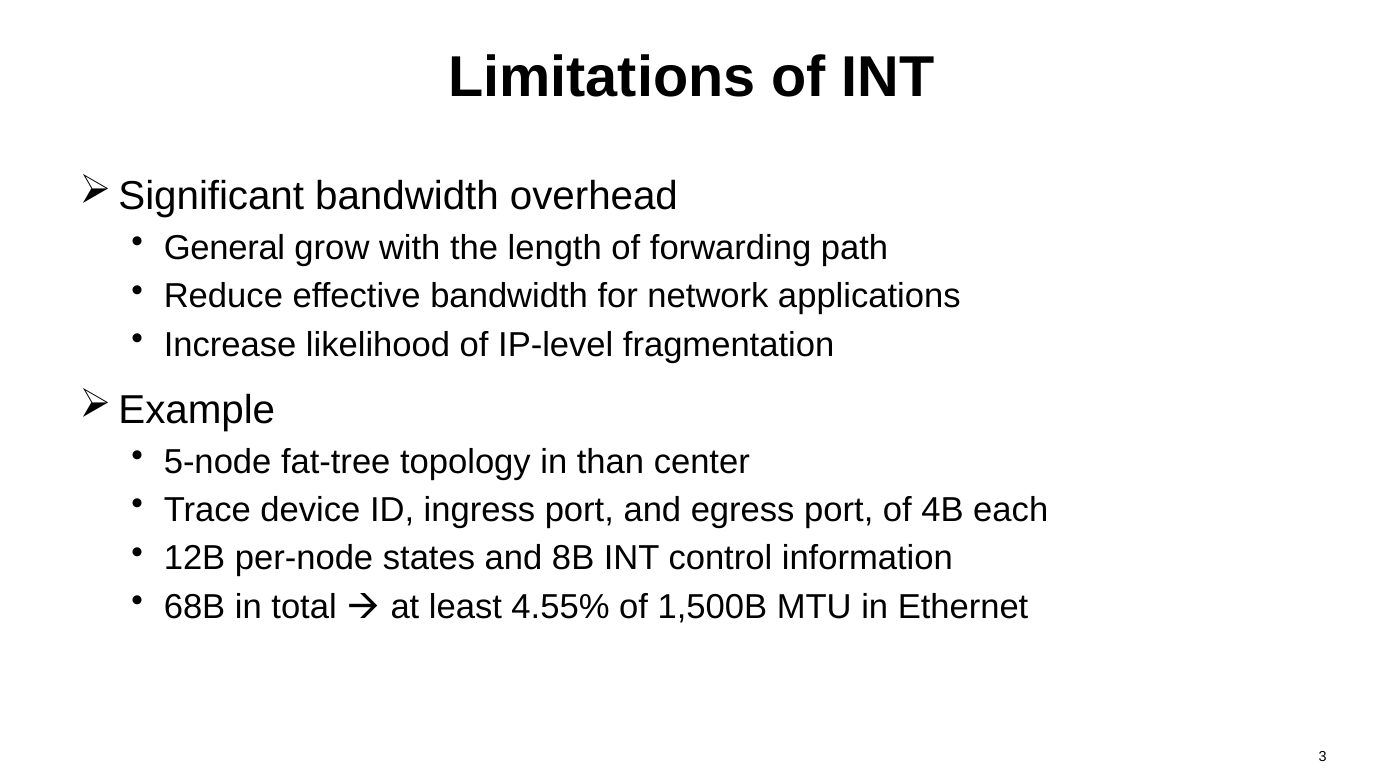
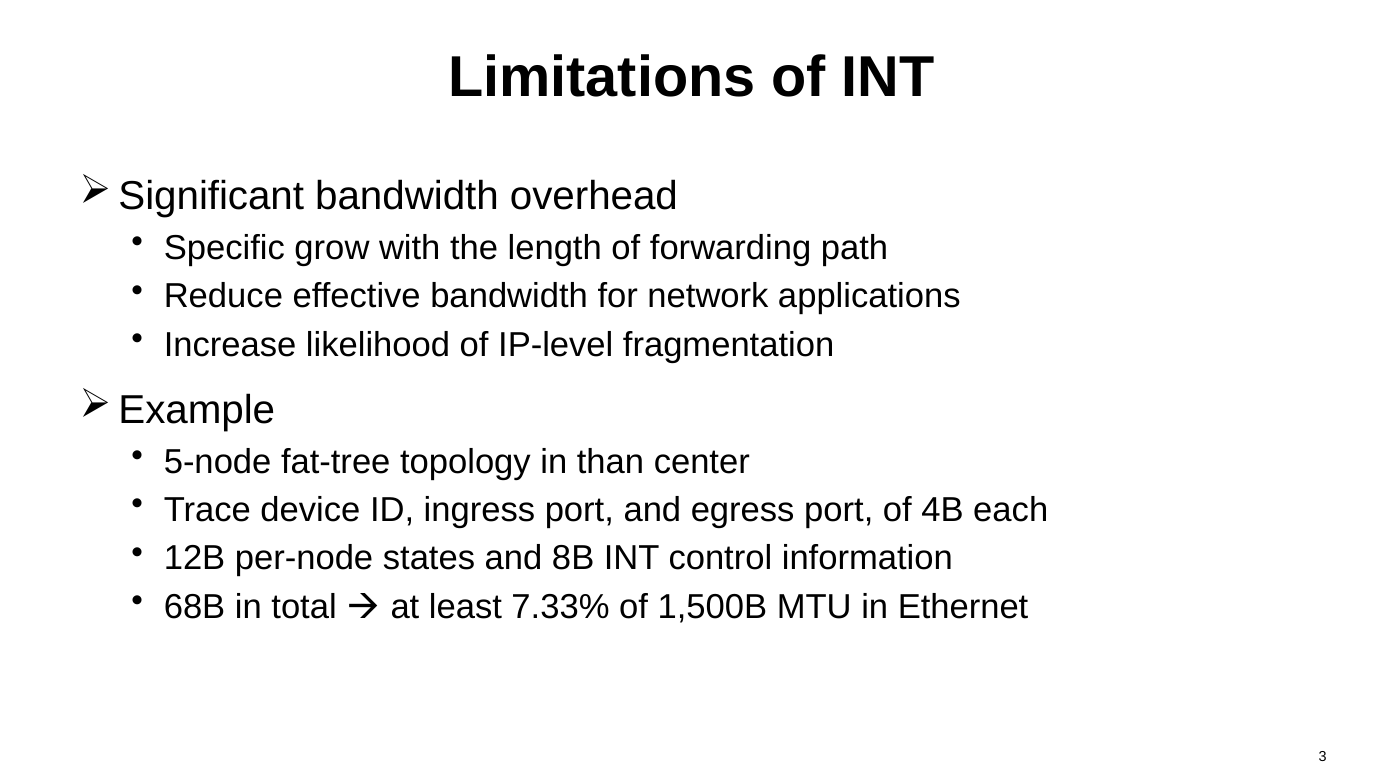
General: General -> Specific
4.55%: 4.55% -> 7.33%
